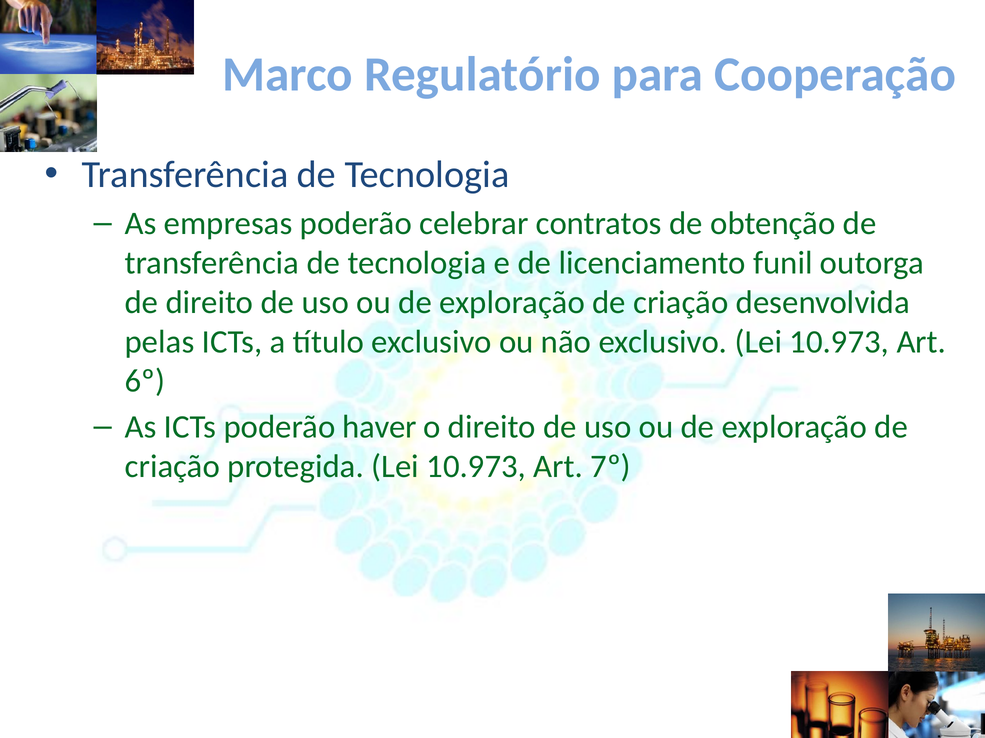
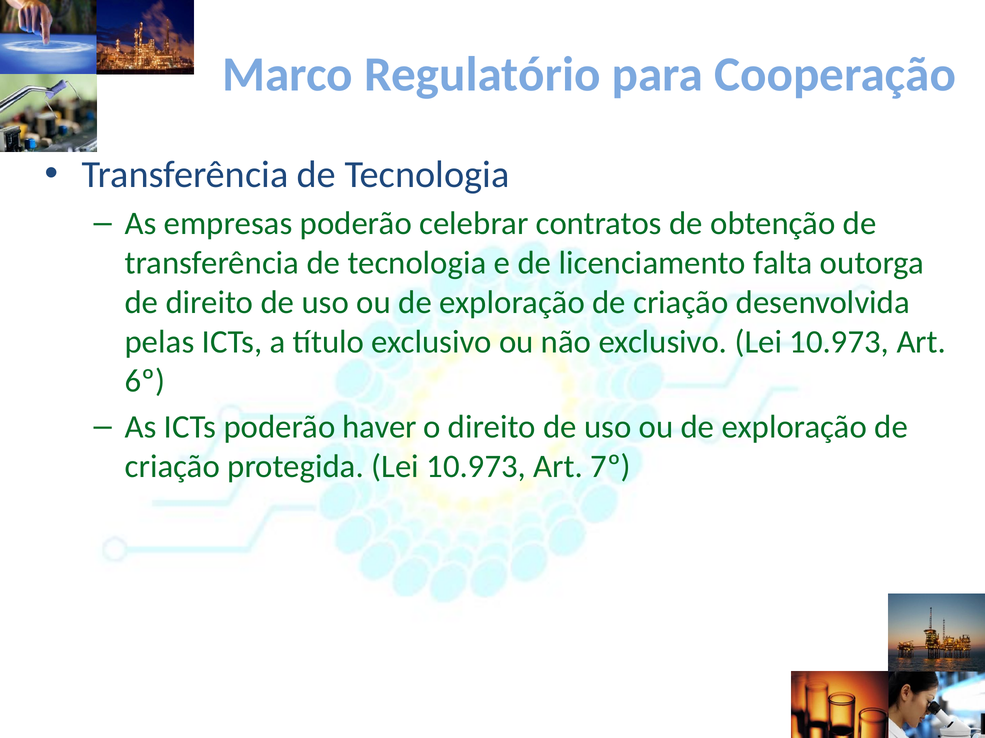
funil: funil -> falta
